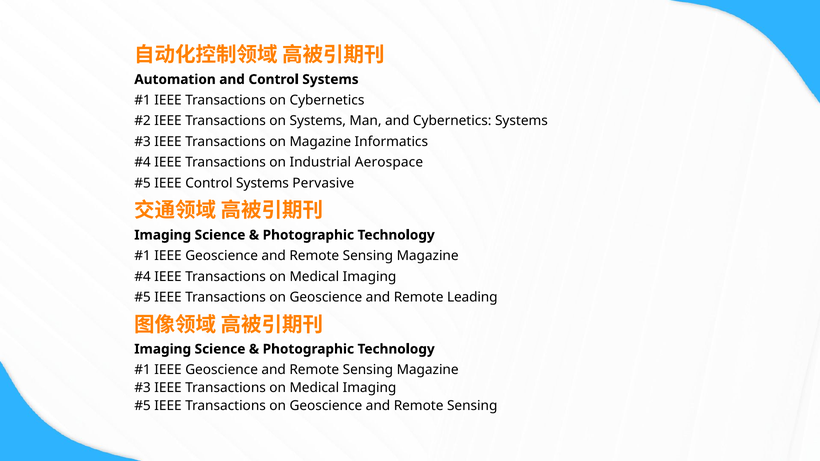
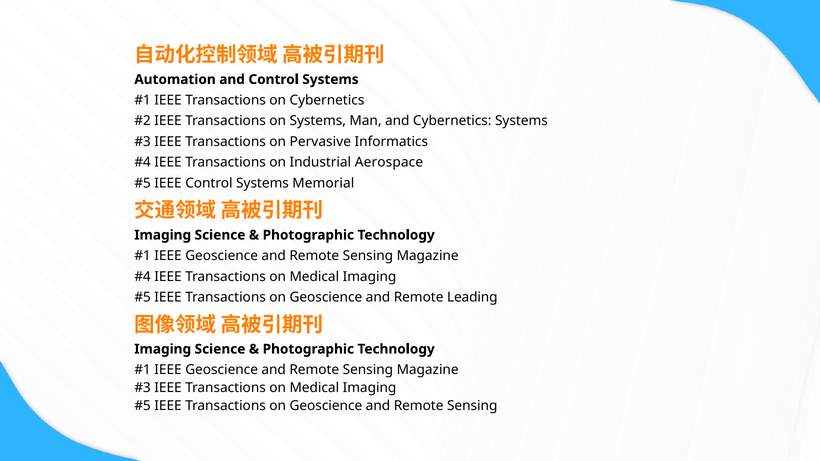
on Magazine: Magazine -> Pervasive
Pervasive: Pervasive -> Memorial
